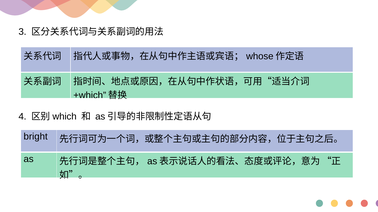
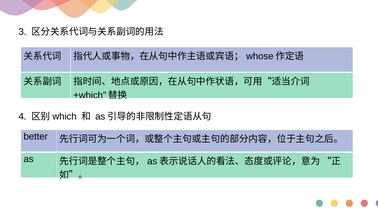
bright: bright -> better
